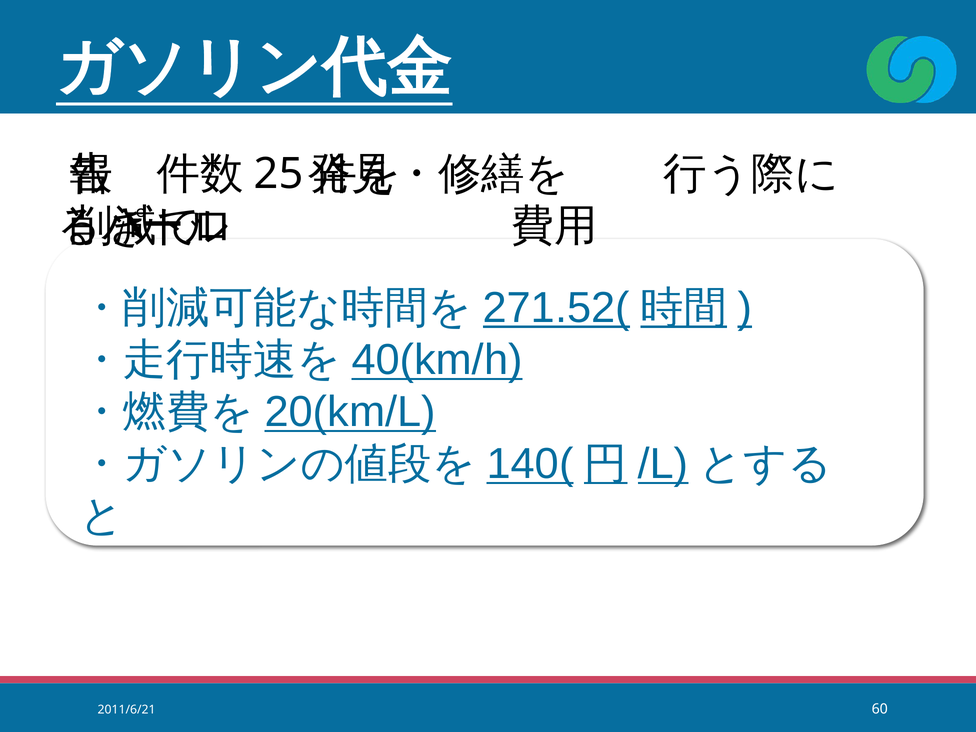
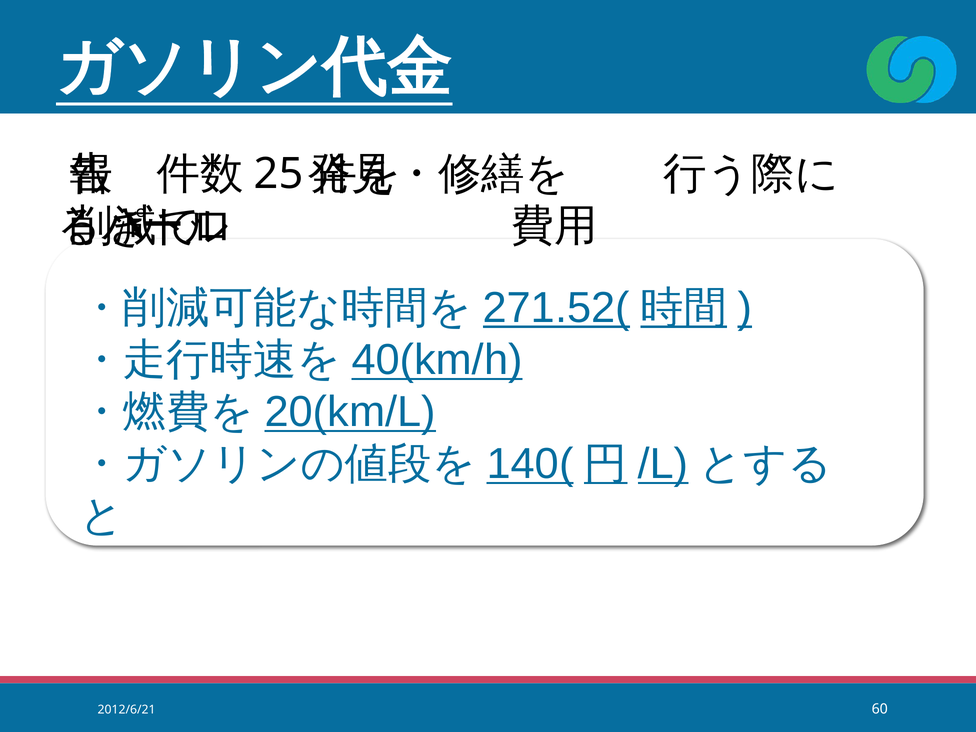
2011/6/21: 2011/6/21 -> 2012/6/21
